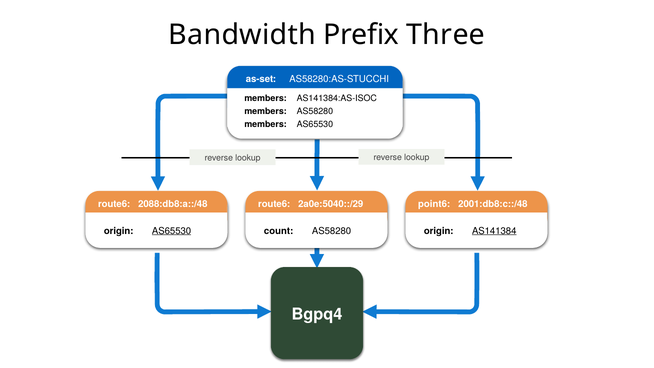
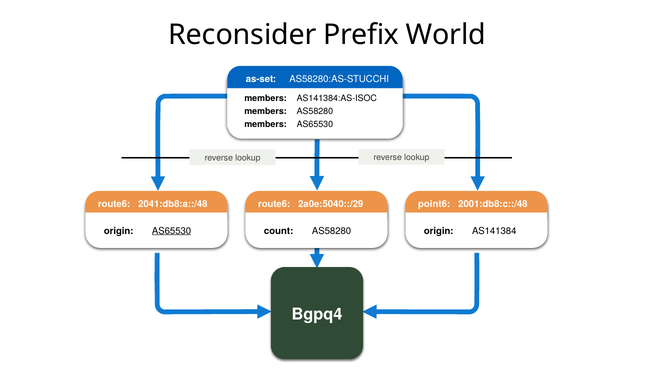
Bandwidth: Bandwidth -> Reconsider
Three: Three -> World
2088:db8:a::/48: 2088:db8:a::/48 -> 2041:db8:a::/48
AS141384 underline: present -> none
